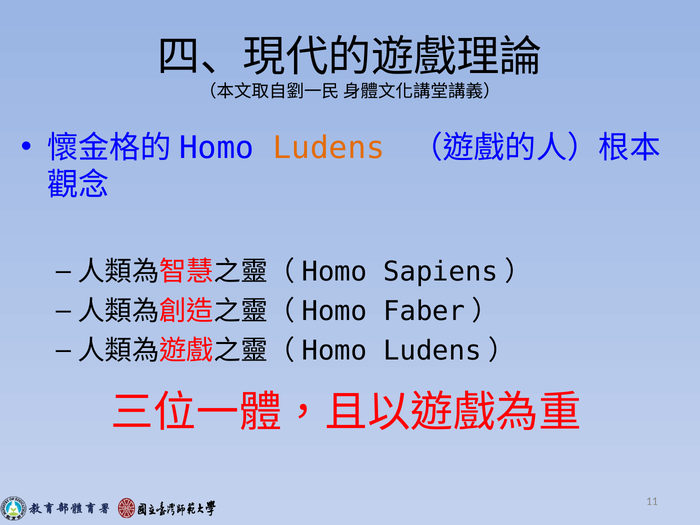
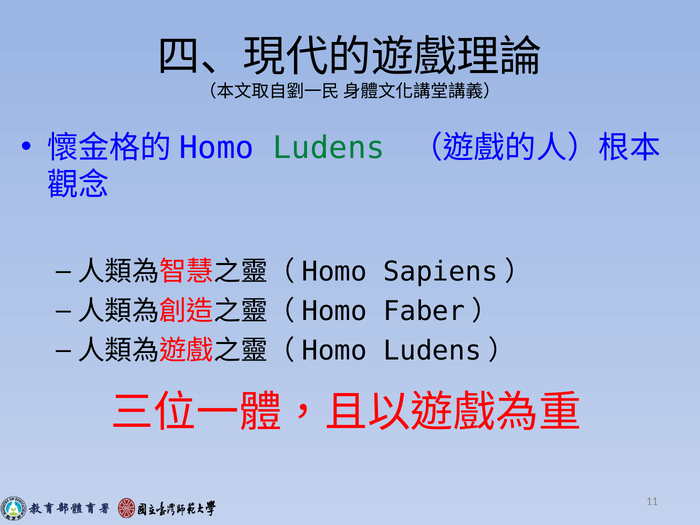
Ludens colour: orange -> green
